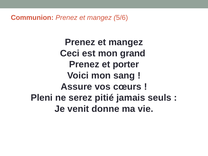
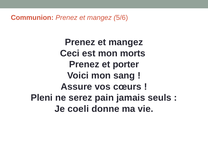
grand: grand -> morts
pitié: pitié -> pain
venit: venit -> coeli
